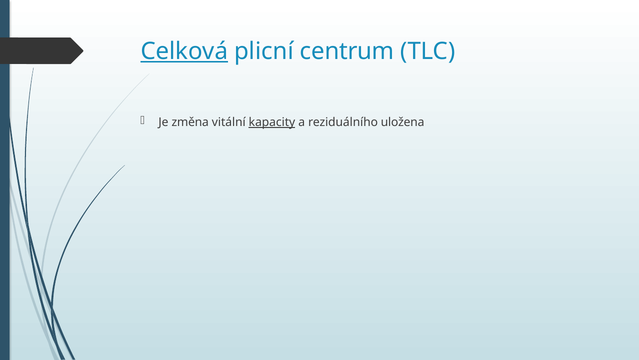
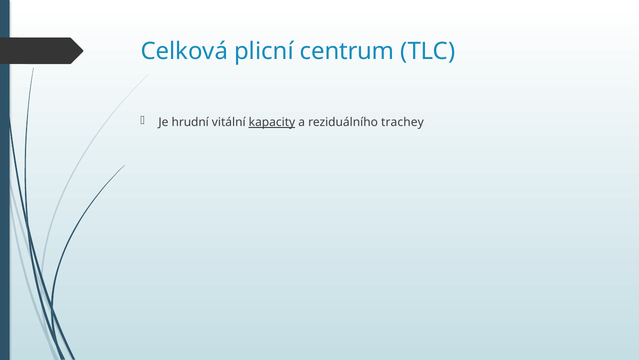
Celková underline: present -> none
změna: změna -> hrudní
uložena: uložena -> trachey
